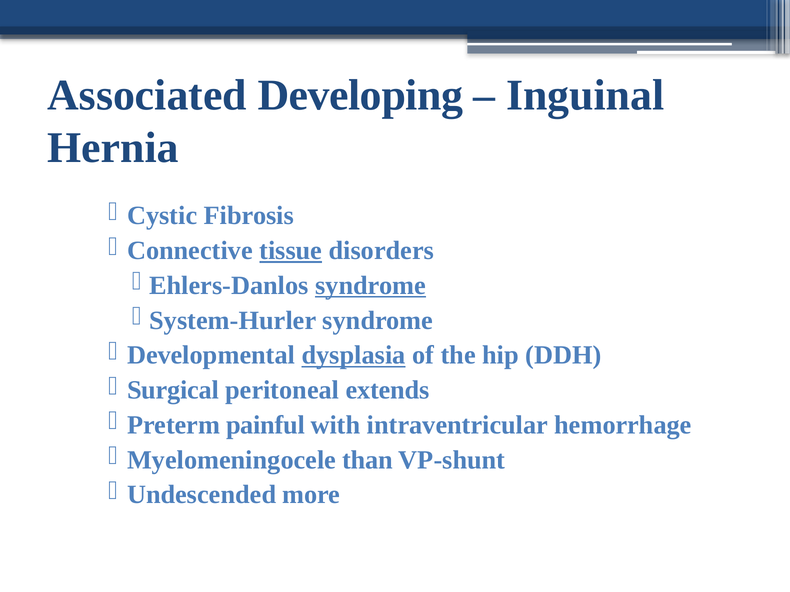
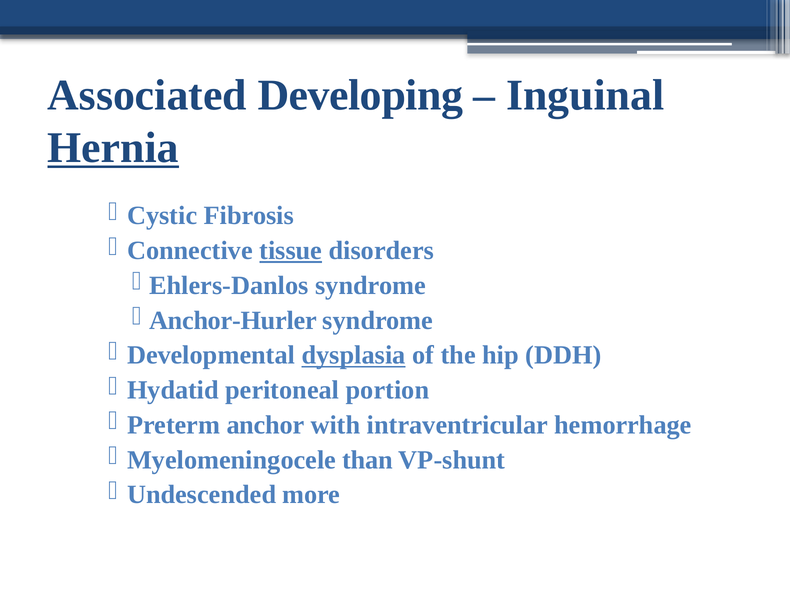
Hernia underline: none -> present
syndrome at (371, 286) underline: present -> none
System-Hurler: System-Hurler -> Anchor-Hurler
Surgical: Surgical -> Hydatid
extends: extends -> portion
painful: painful -> anchor
